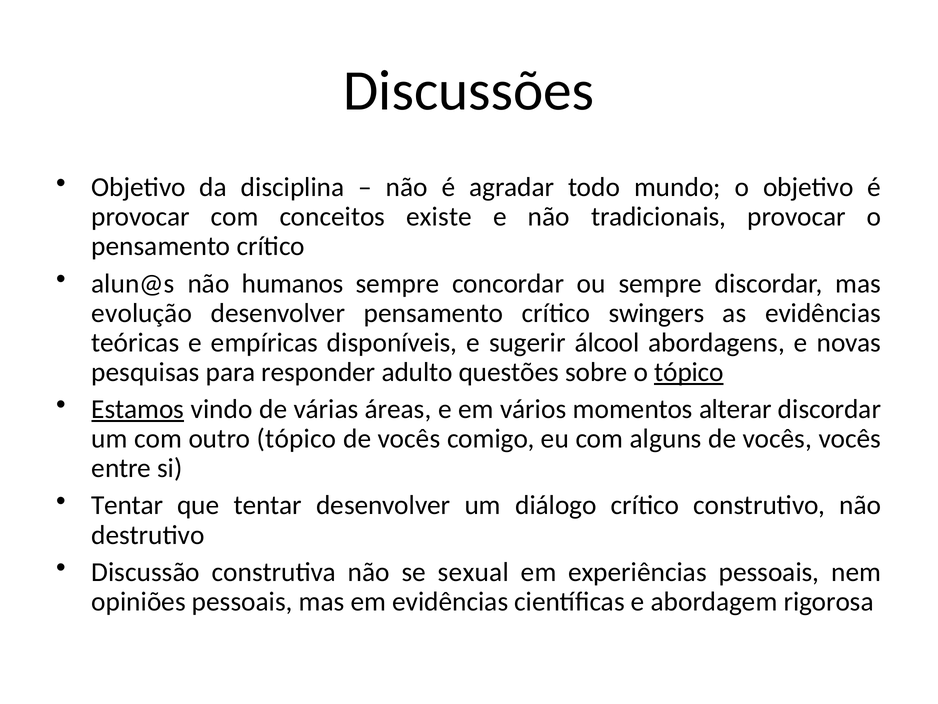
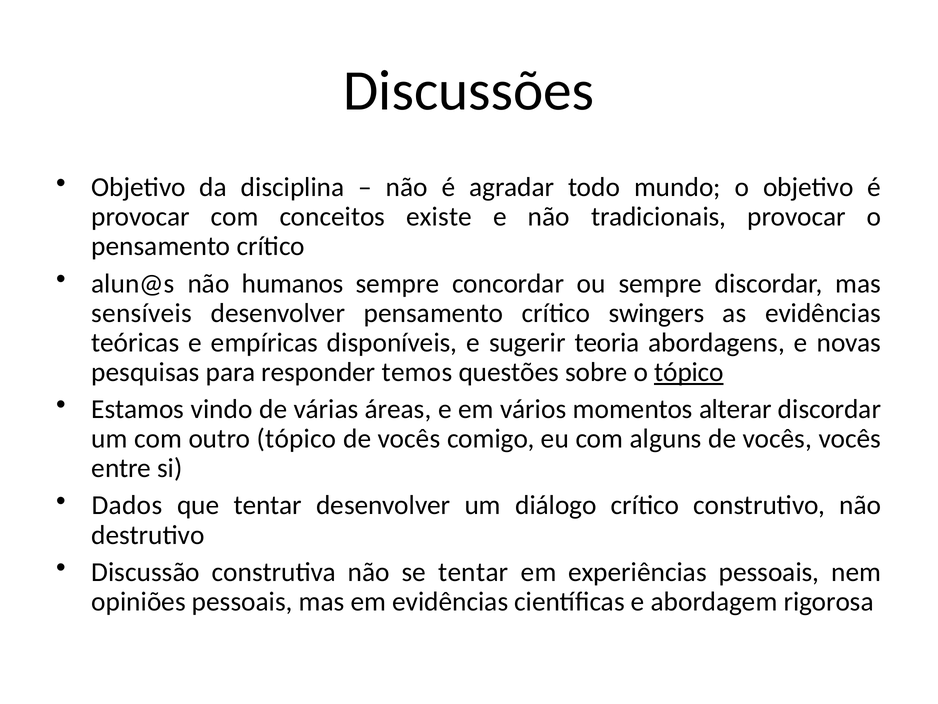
evolução: evolução -> sensíveis
álcool: álcool -> teoria
adulto: adulto -> temos
Estamos underline: present -> none
Tentar at (127, 505): Tentar -> Dados
se sexual: sexual -> tentar
